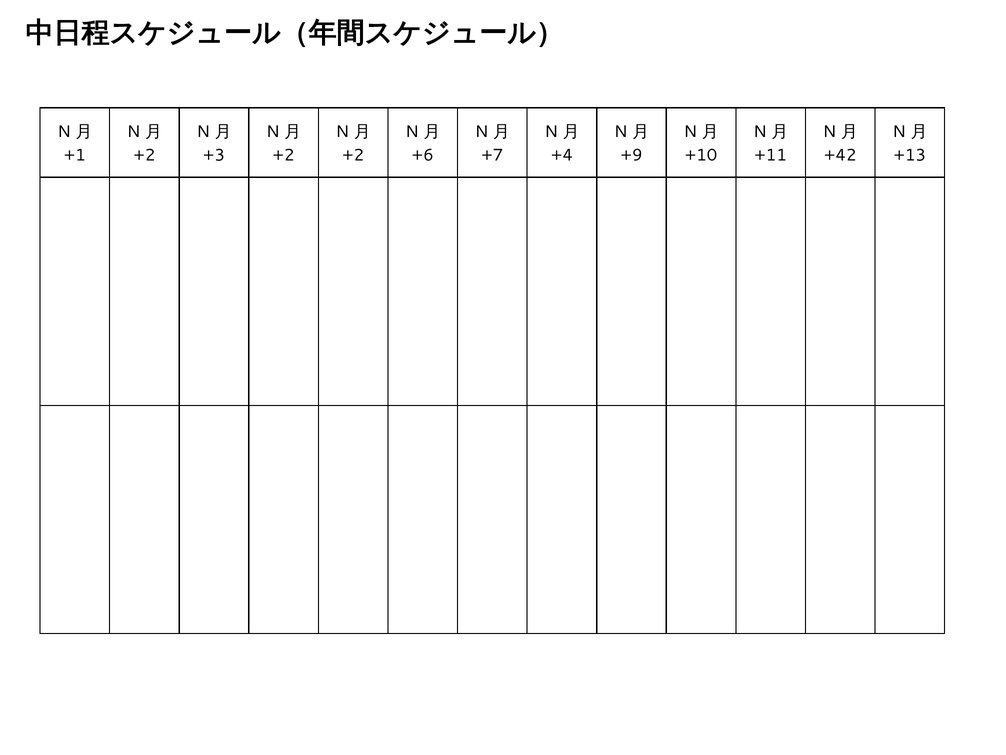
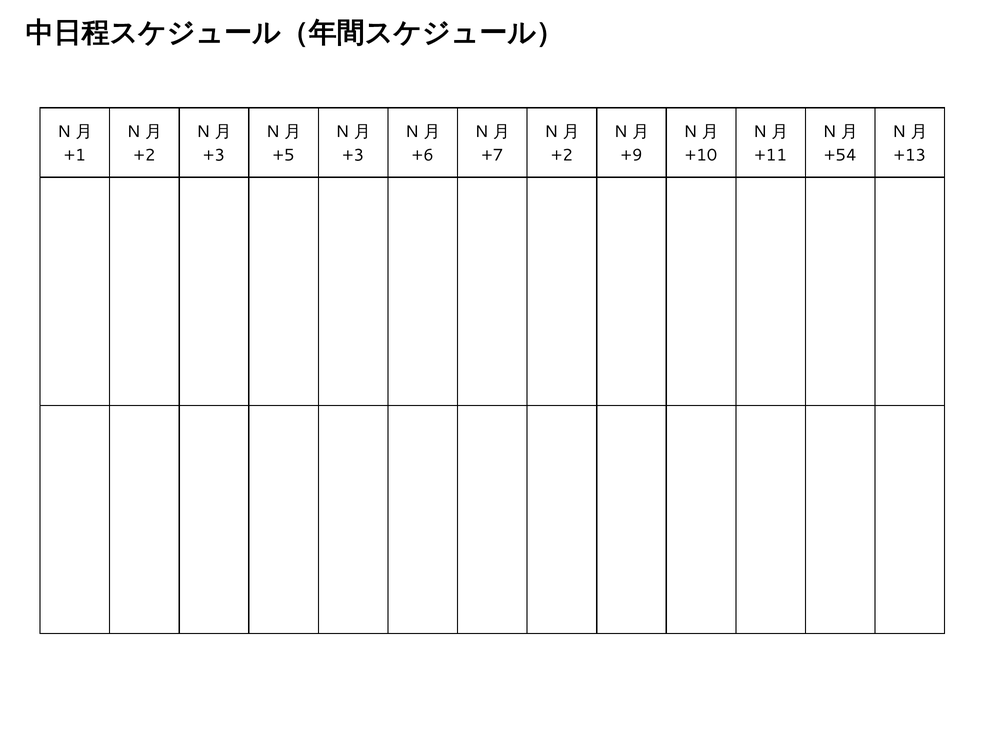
+2 at (284, 155): +2 -> +5
+2 at (353, 155): +2 -> +3
+4 at (562, 155): +4 -> +2
+42: +42 -> +54
